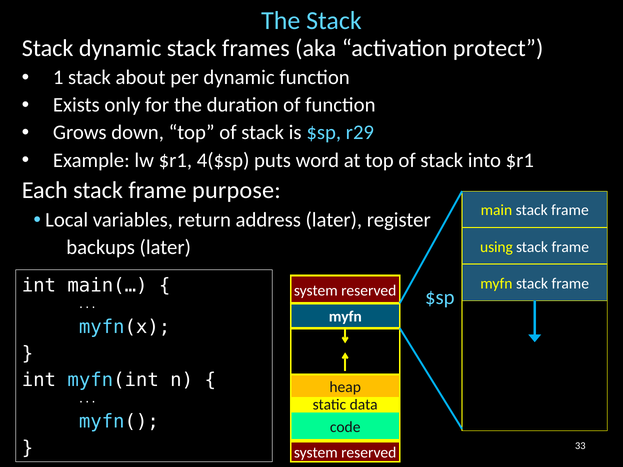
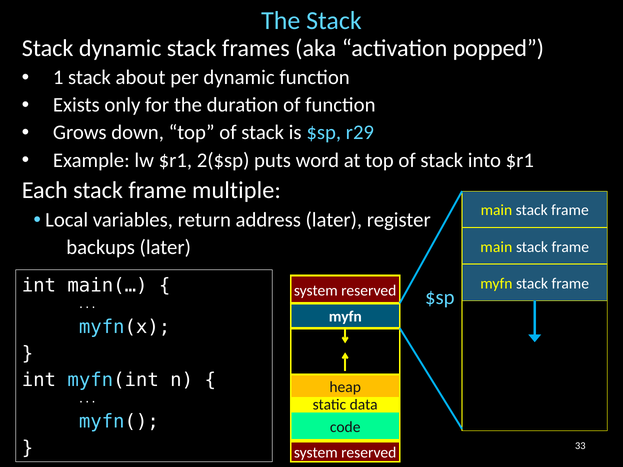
protect: protect -> popped
4($sp: 4($sp -> 2($sp
purpose: purpose -> multiple
later using: using -> main
